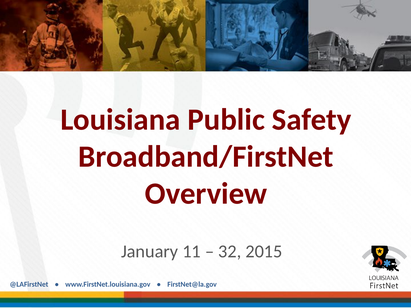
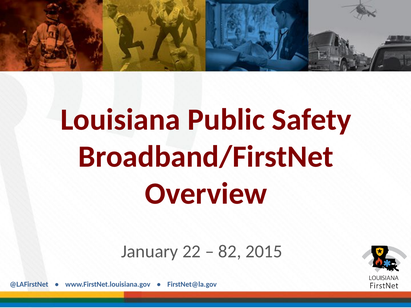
11: 11 -> 22
32: 32 -> 82
